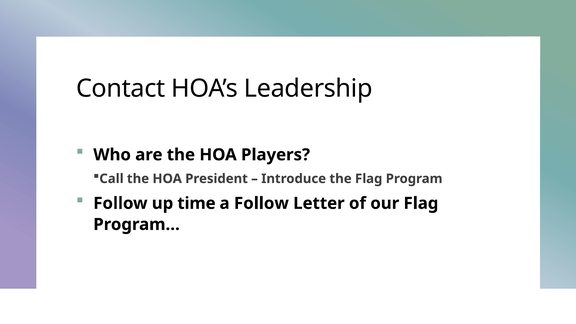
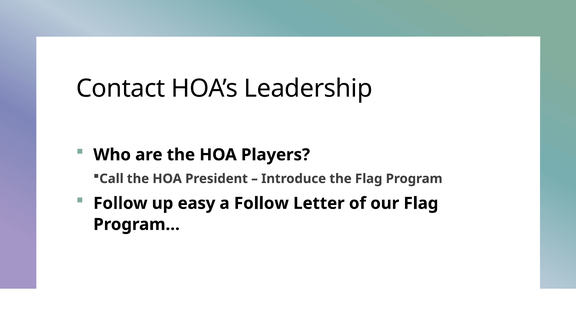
time: time -> easy
